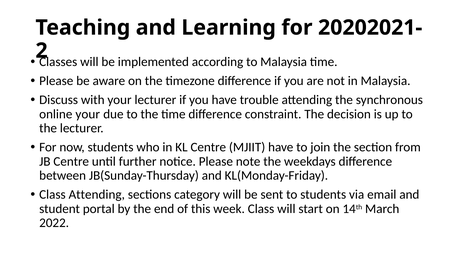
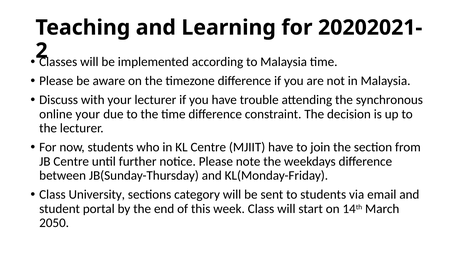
Class Attending: Attending -> University
2022: 2022 -> 2050
